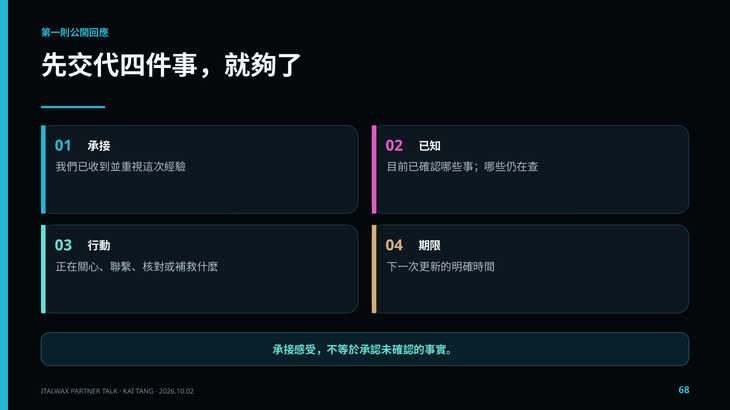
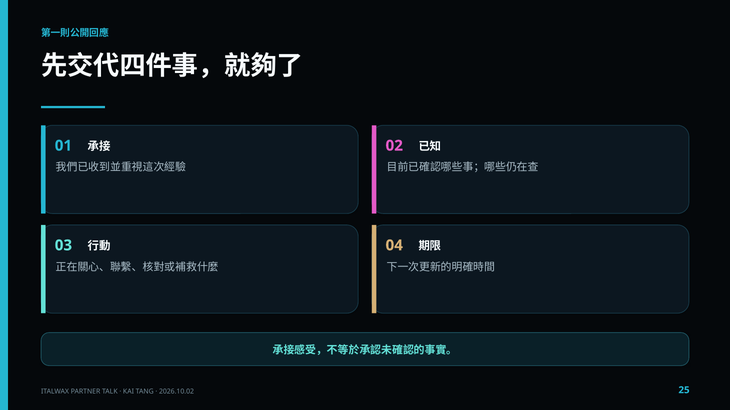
68: 68 -> 25
